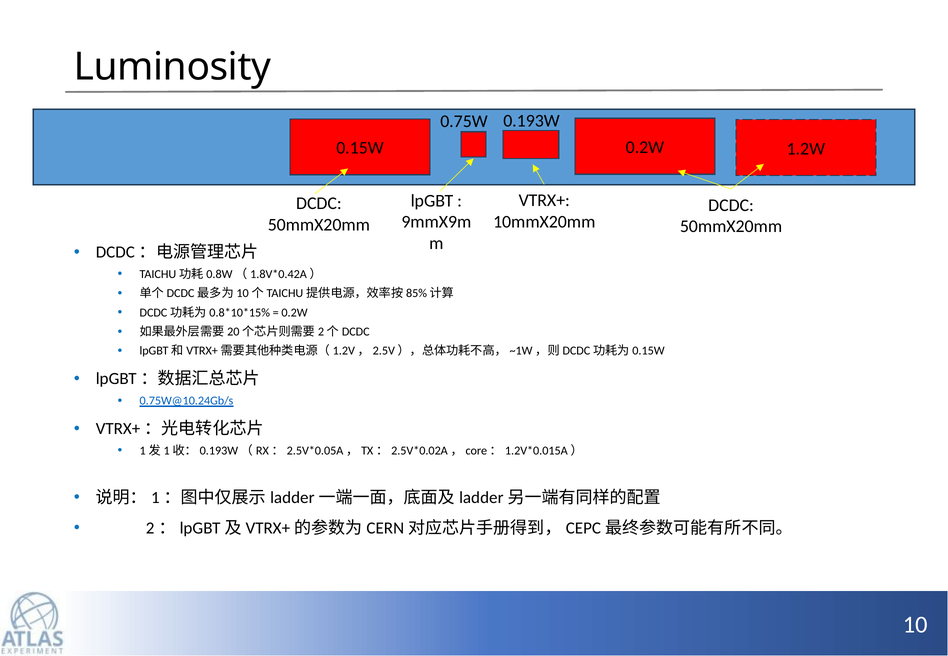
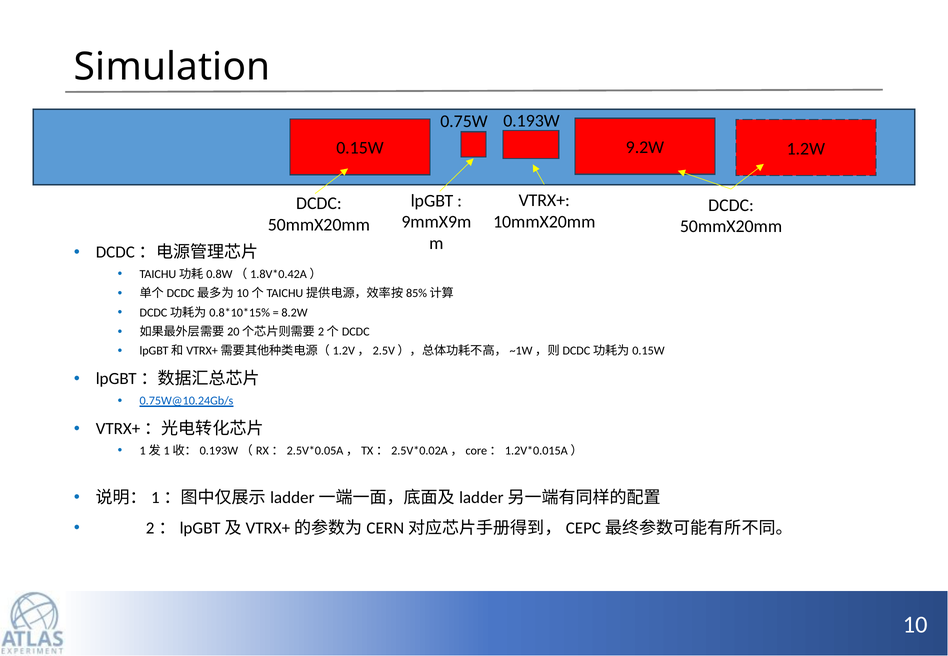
Luminosity: Luminosity -> Simulation
0.2W at (645, 148): 0.2W -> 9.2W
0.2W at (295, 313): 0.2W -> 8.2W
